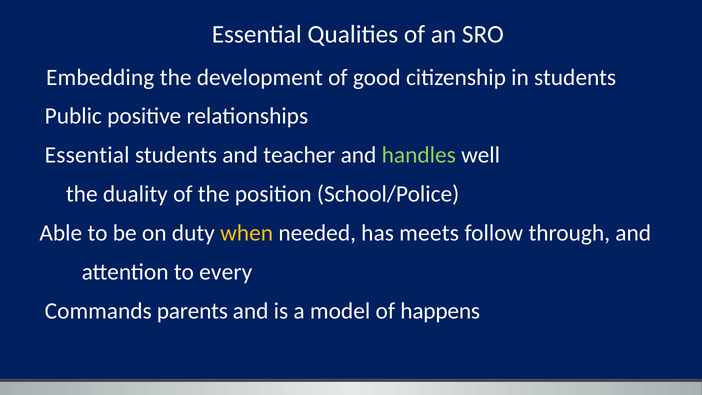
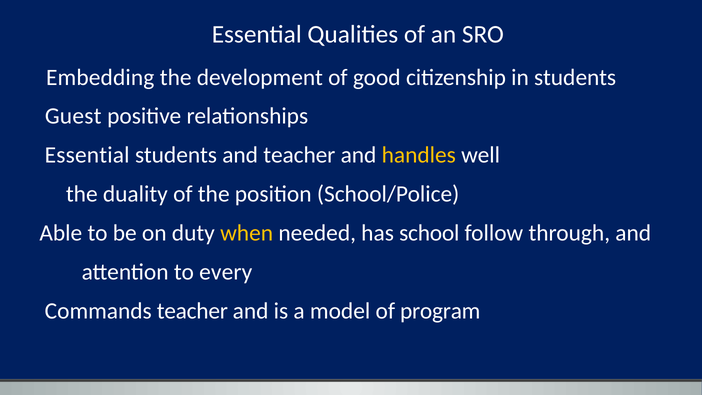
Public: Public -> Guest
handles colour: light green -> yellow
meets: meets -> school
Commands parents: parents -> teacher
happens: happens -> program
